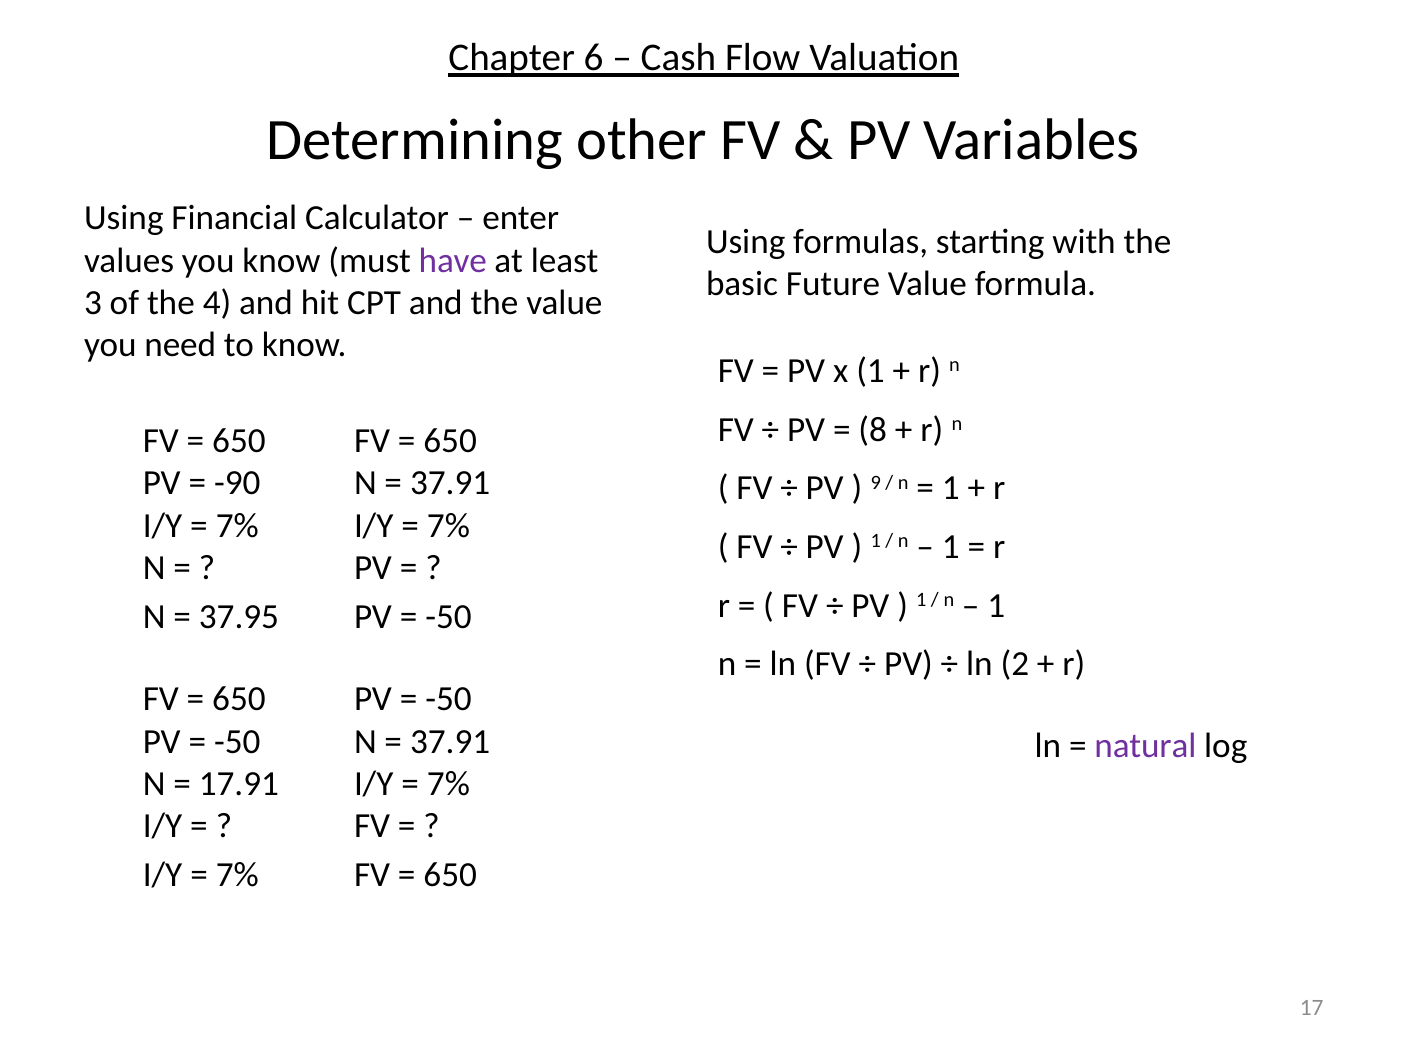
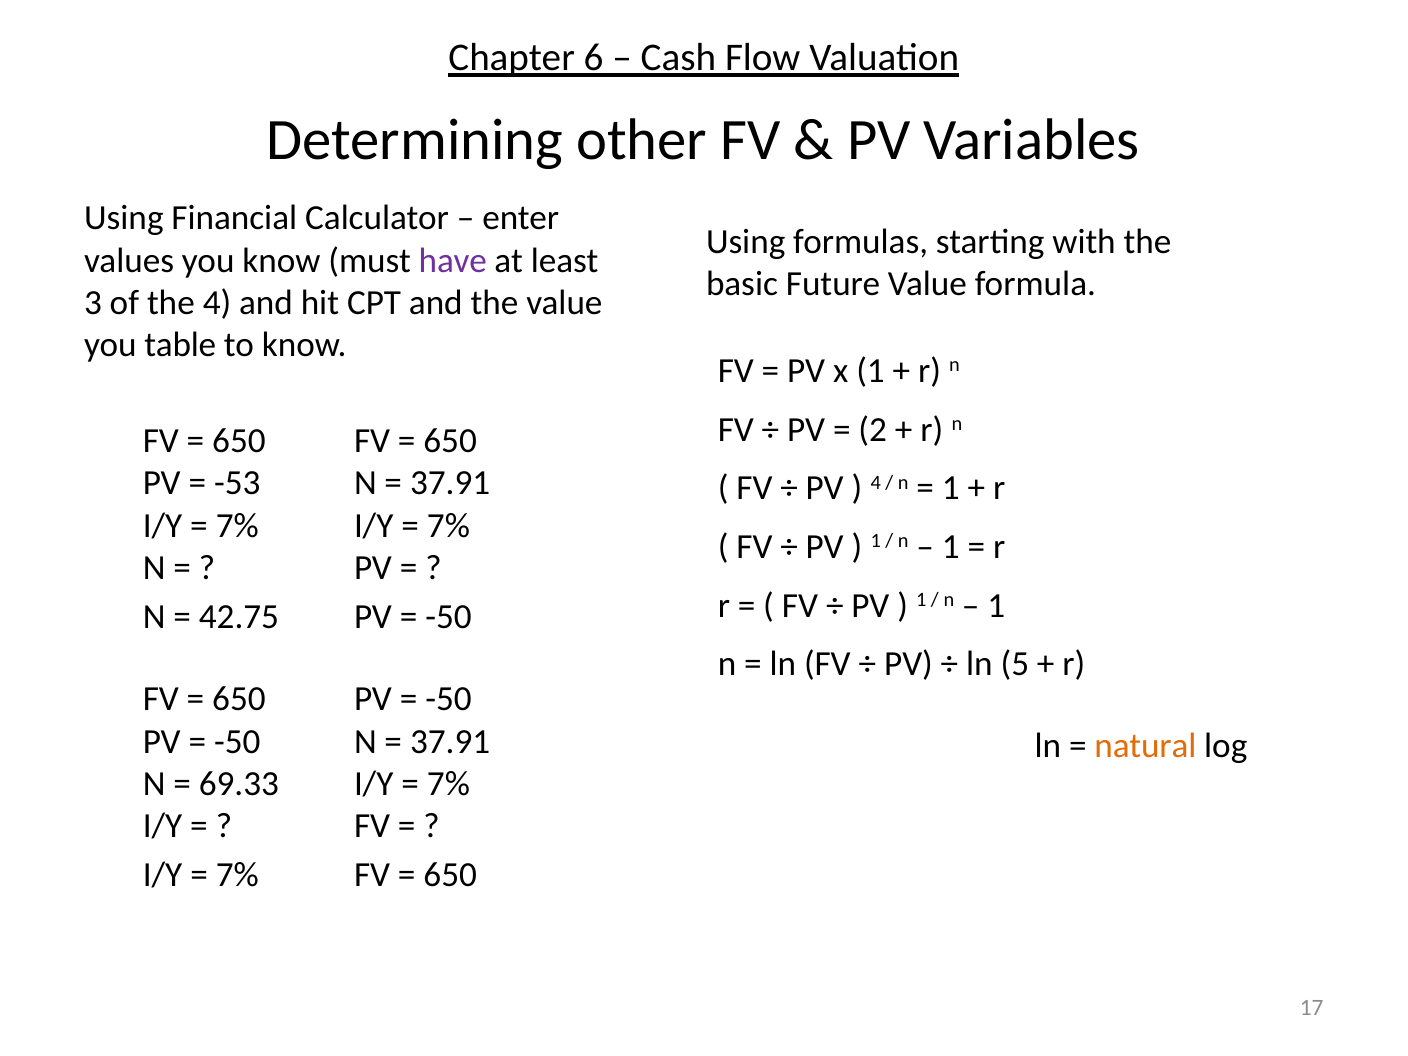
need: need -> table
8: 8 -> 2
-90: -90 -> -53
9 at (876, 482): 9 -> 4
37.95: 37.95 -> 42.75
2: 2 -> 5
natural colour: purple -> orange
17.91: 17.91 -> 69.33
